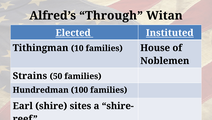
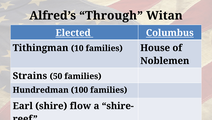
Instituted: Instituted -> Columbus
sites: sites -> flow
